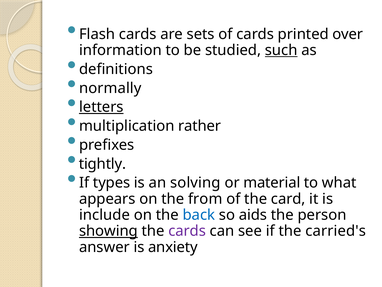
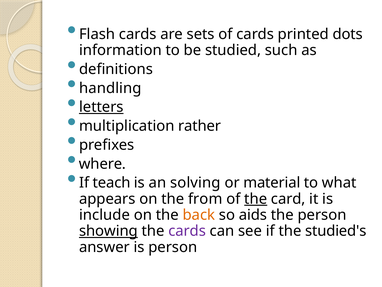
over: over -> dots
such underline: present -> none
normally: normally -> handling
tightly: tightly -> where
types: types -> teach
the at (256, 199) underline: none -> present
back colour: blue -> orange
carried's: carried's -> studied's
is anxiety: anxiety -> person
